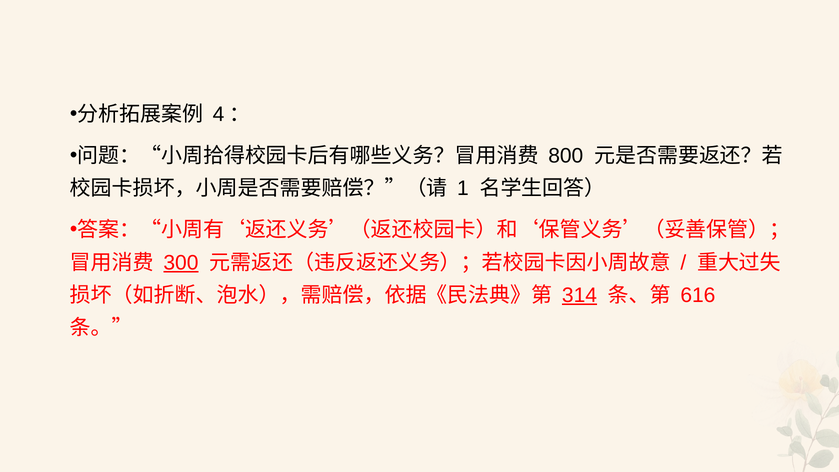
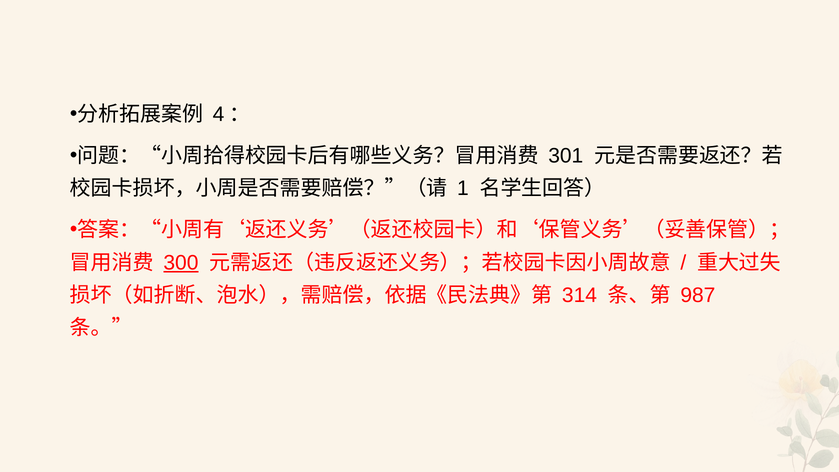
800: 800 -> 301
314 underline: present -> none
616: 616 -> 987
